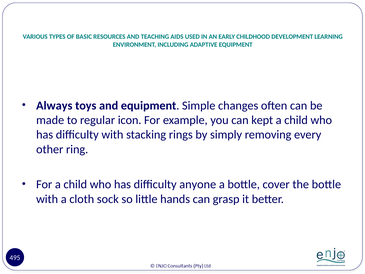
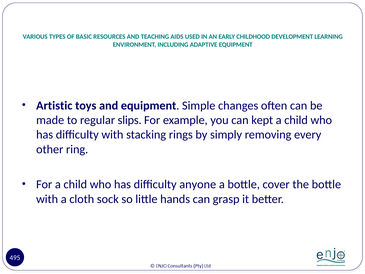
Always: Always -> Artistic
icon: icon -> slips
